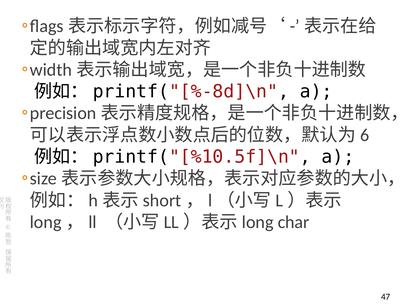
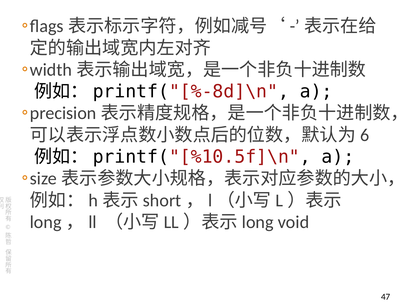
char: char -> void
